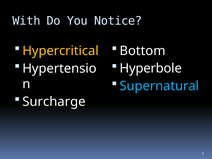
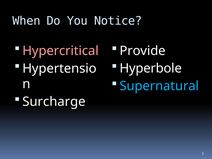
With: With -> When
Hypercritical colour: yellow -> pink
Bottom: Bottom -> Provide
